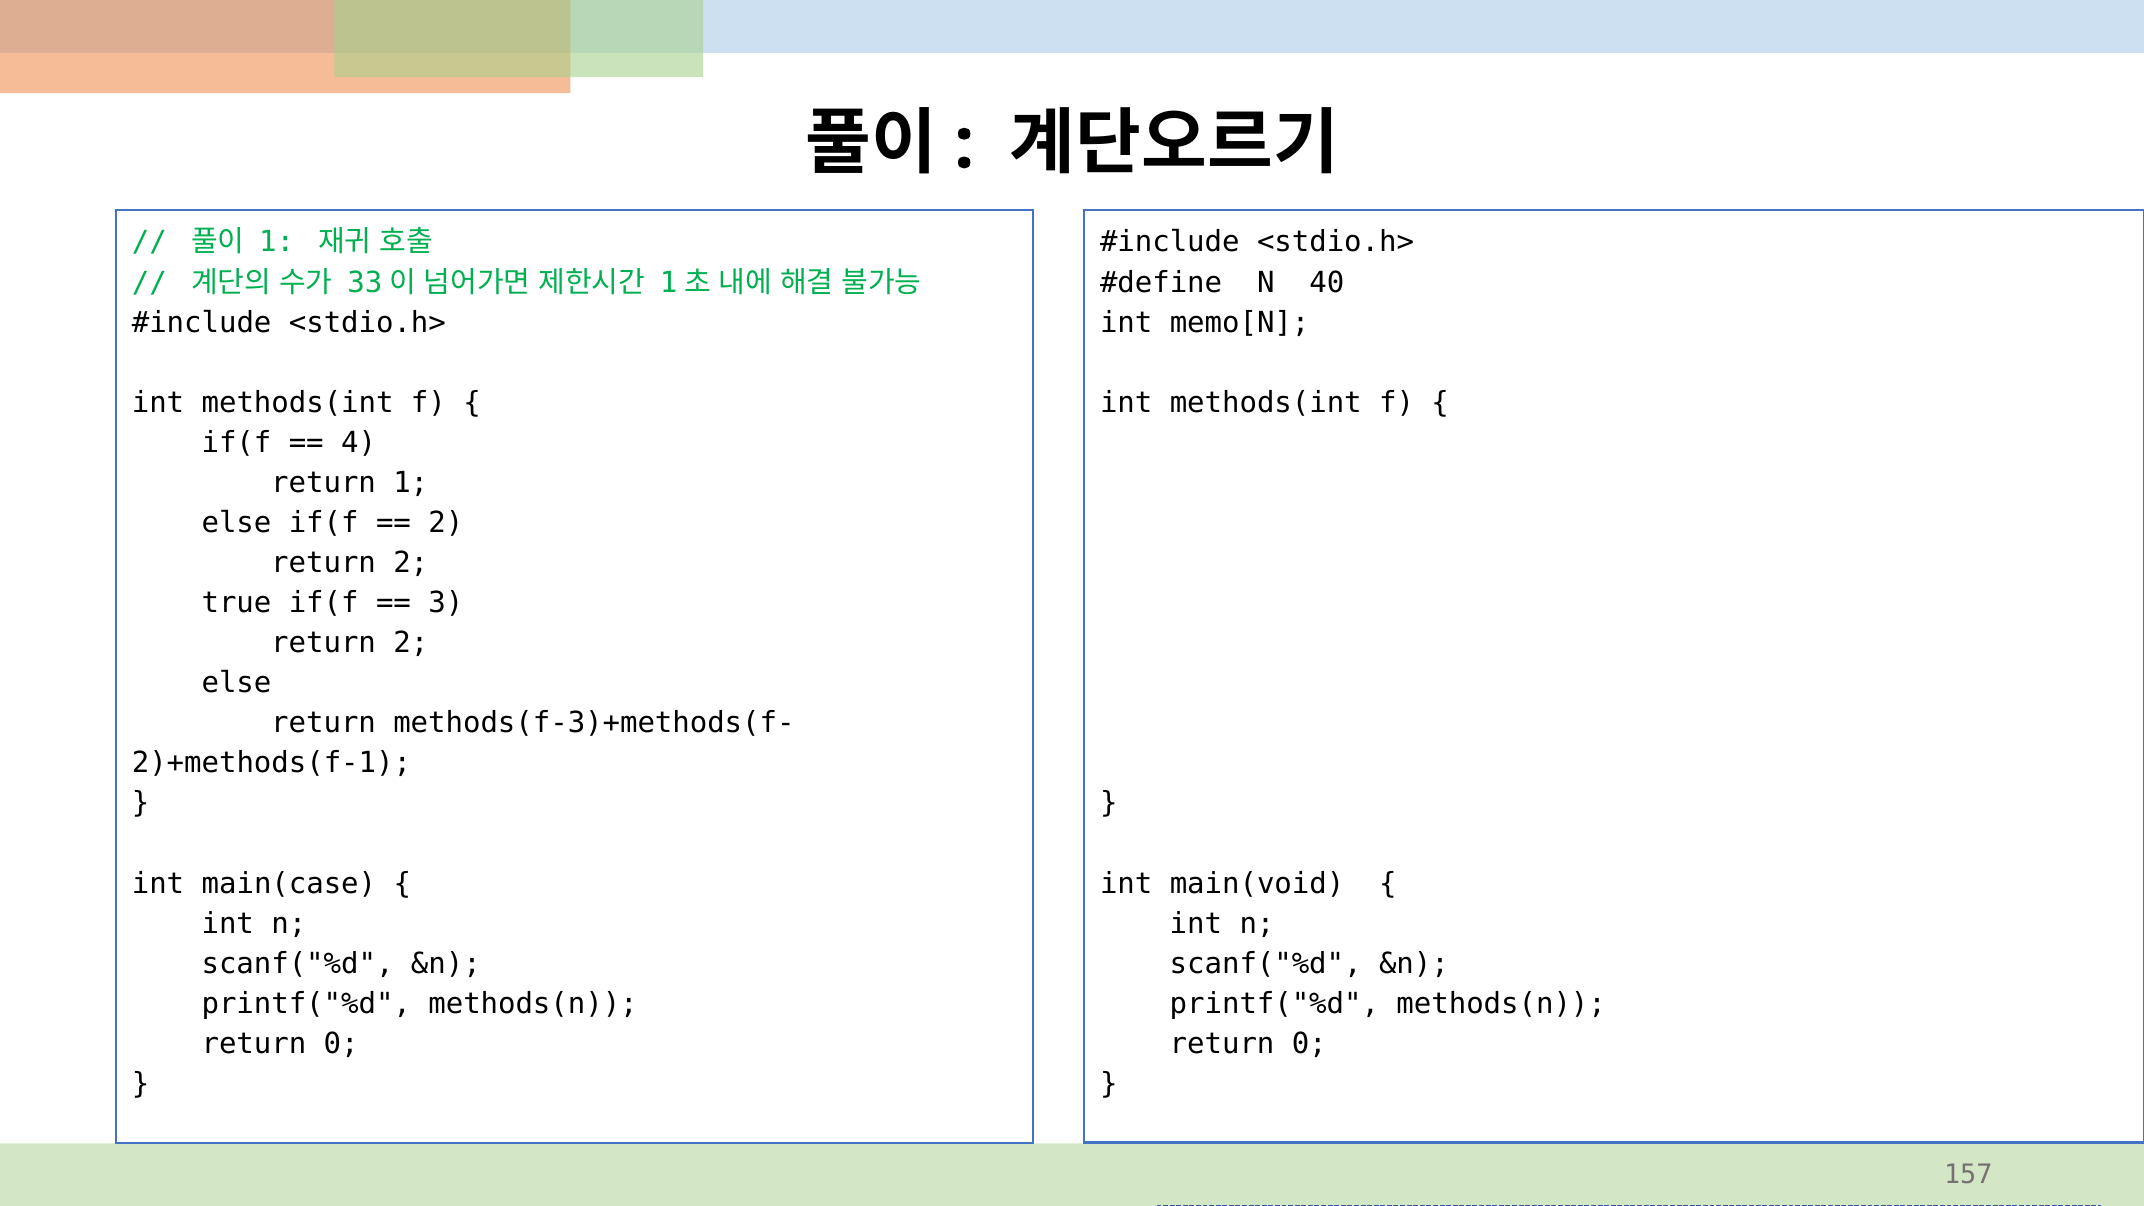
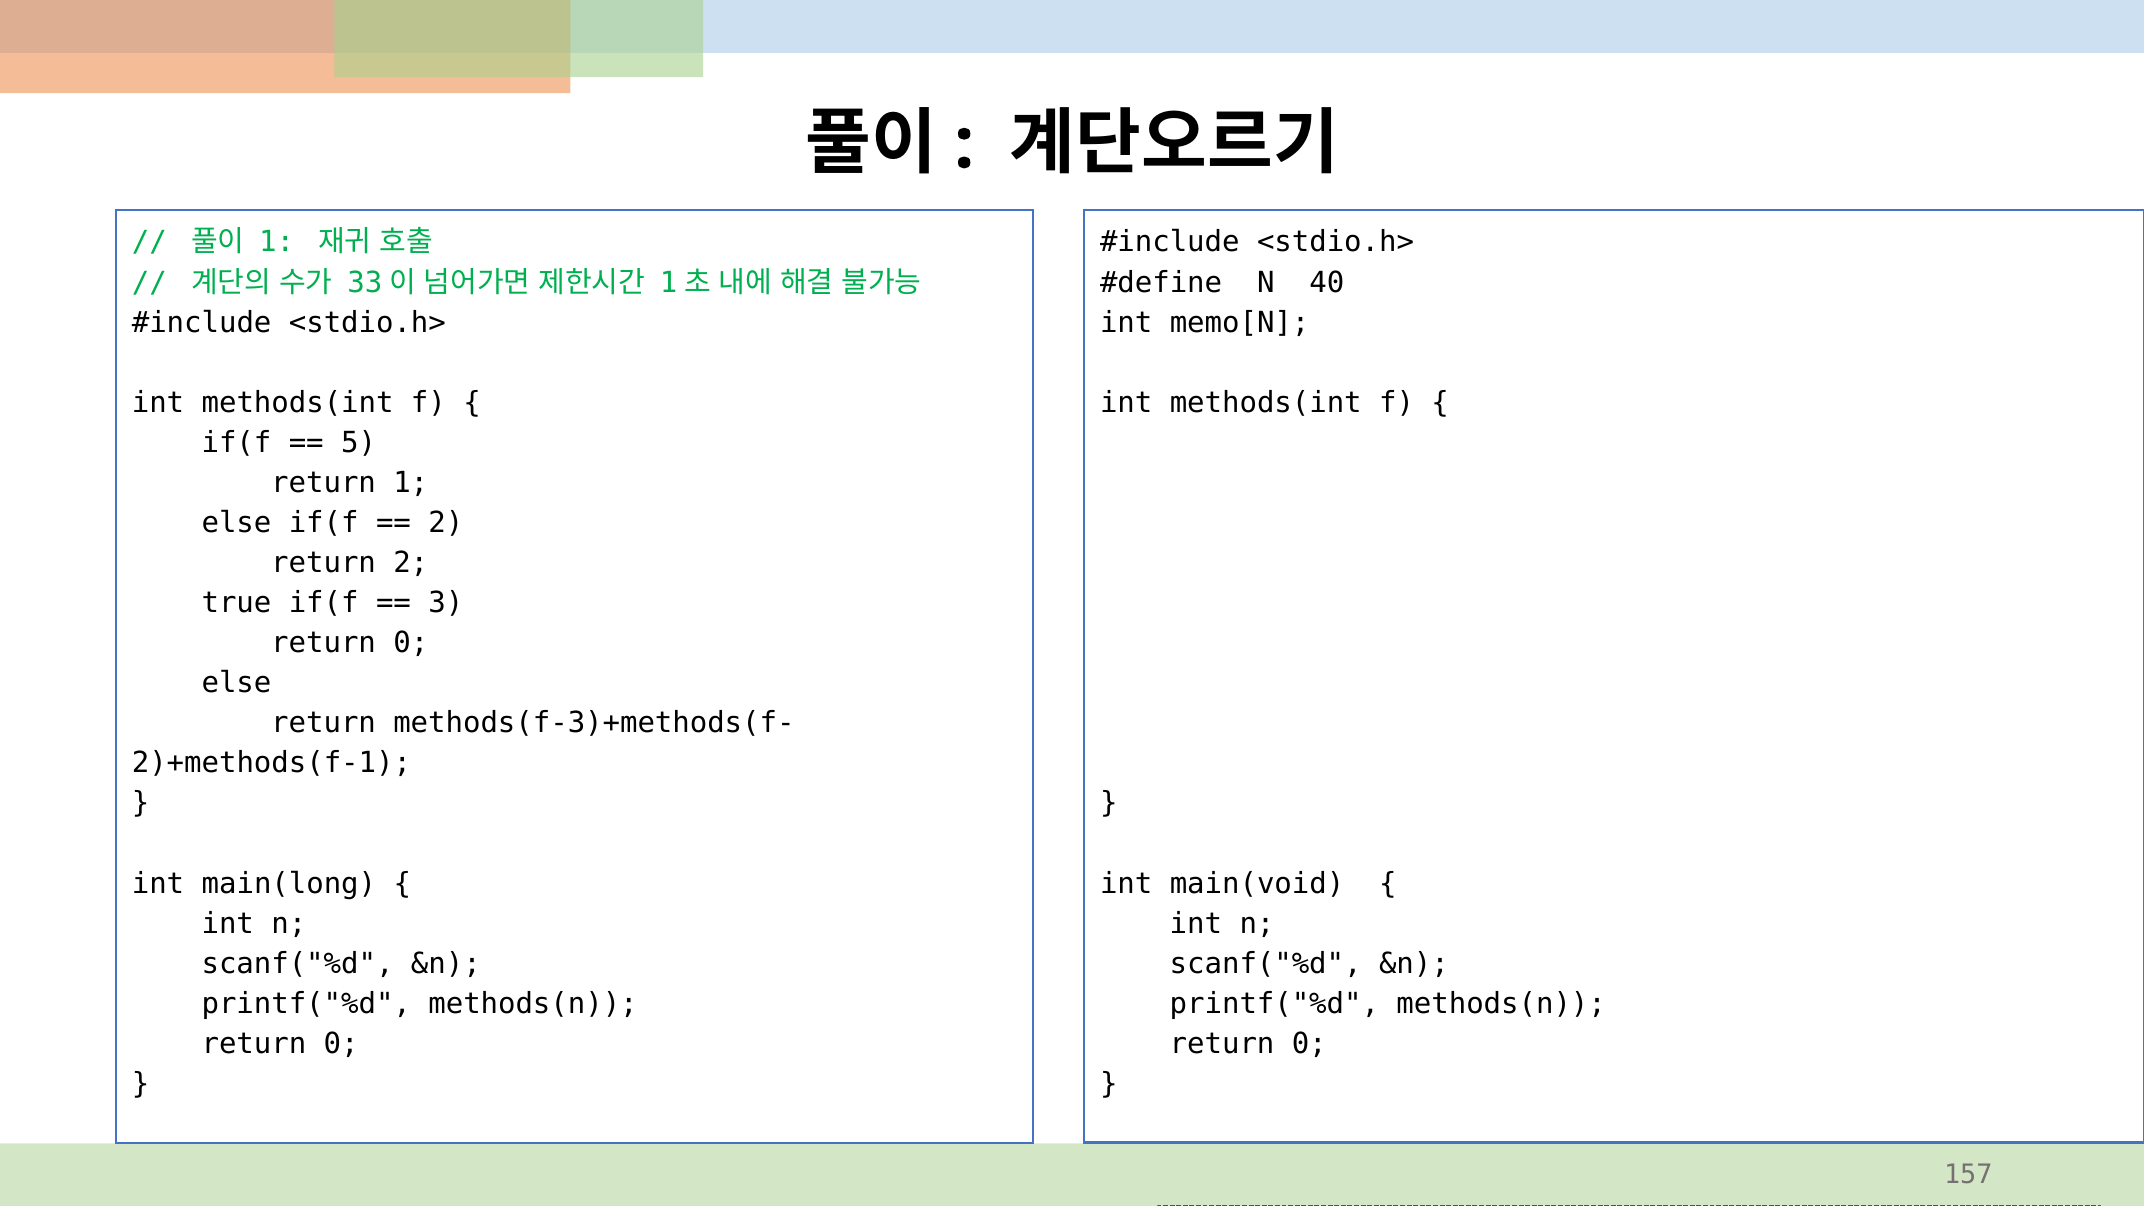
4: 4 -> 5
2 at (411, 643): 2 -> 0
main(case: main(case -> main(long
